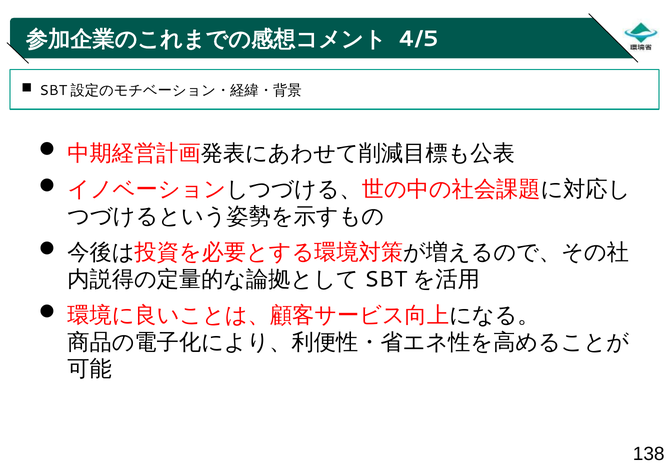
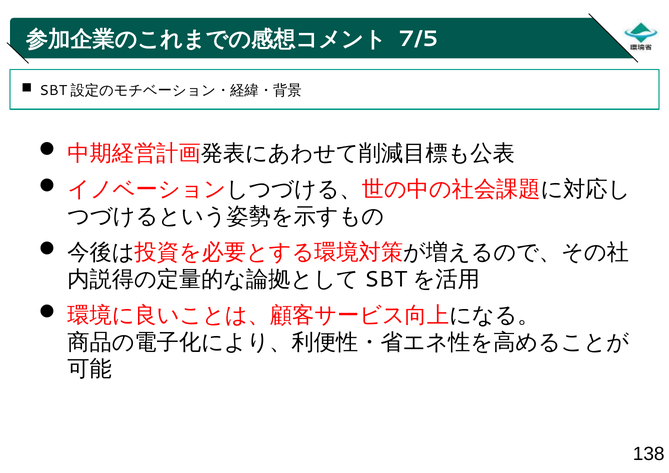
4/5: 4/5 -> 7/5
